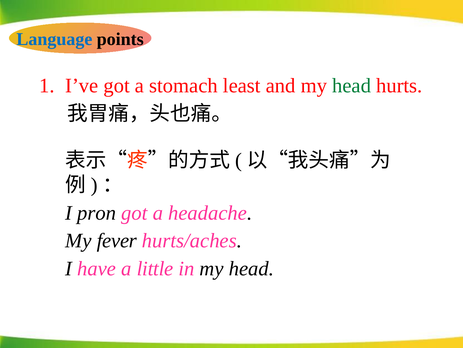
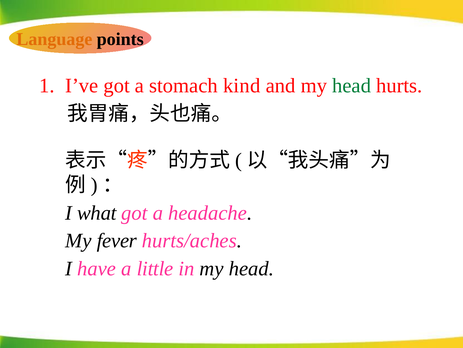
Language colour: blue -> orange
least: least -> kind
pron: pron -> what
